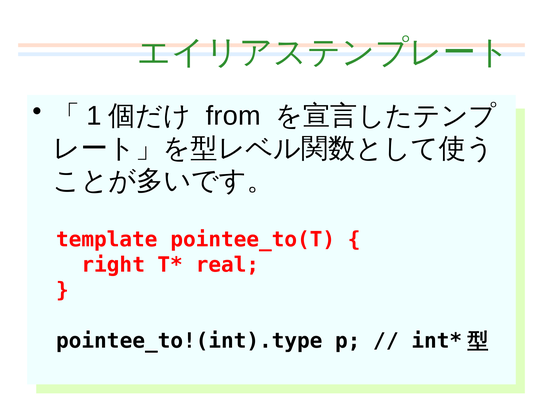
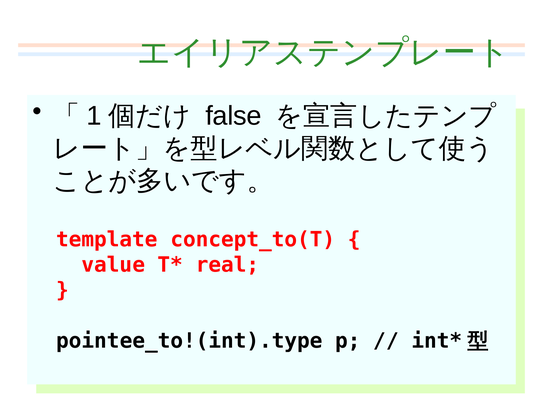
from: from -> false
pointee_to(T: pointee_to(T -> concept_to(T
right: right -> value
